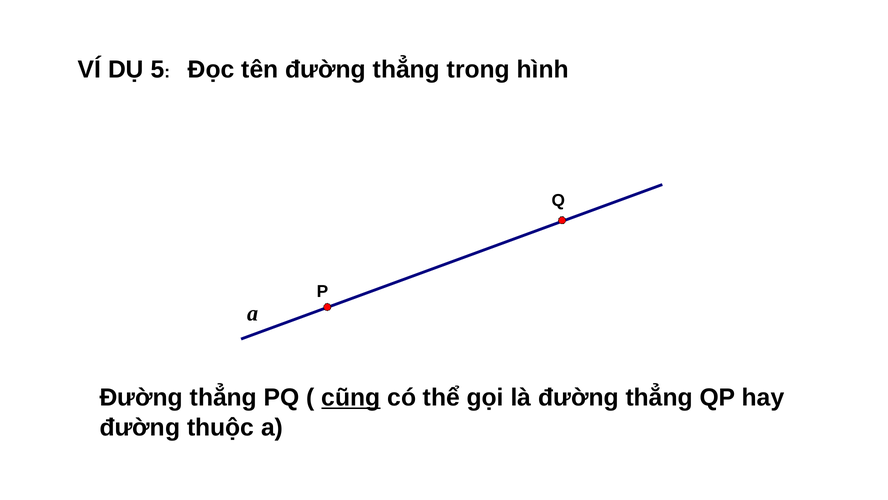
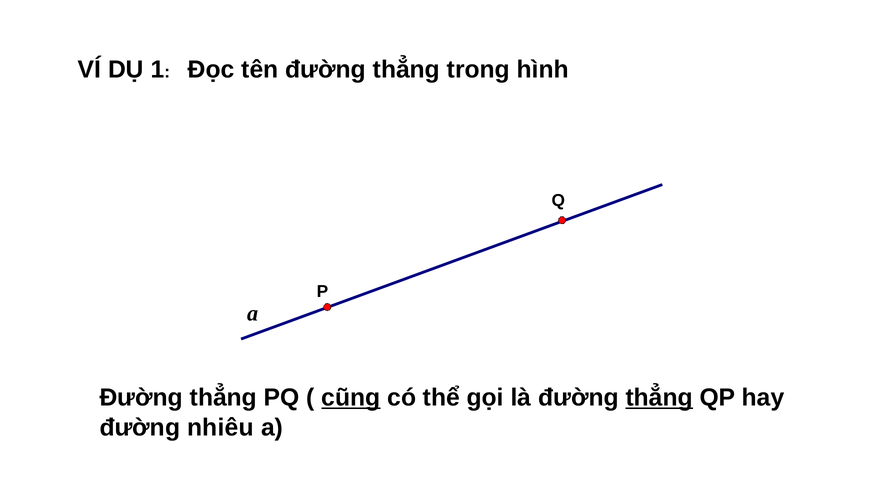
5: 5 -> 1
thẳng at (659, 397) underline: none -> present
thuộc: thuộc -> nhiêu
